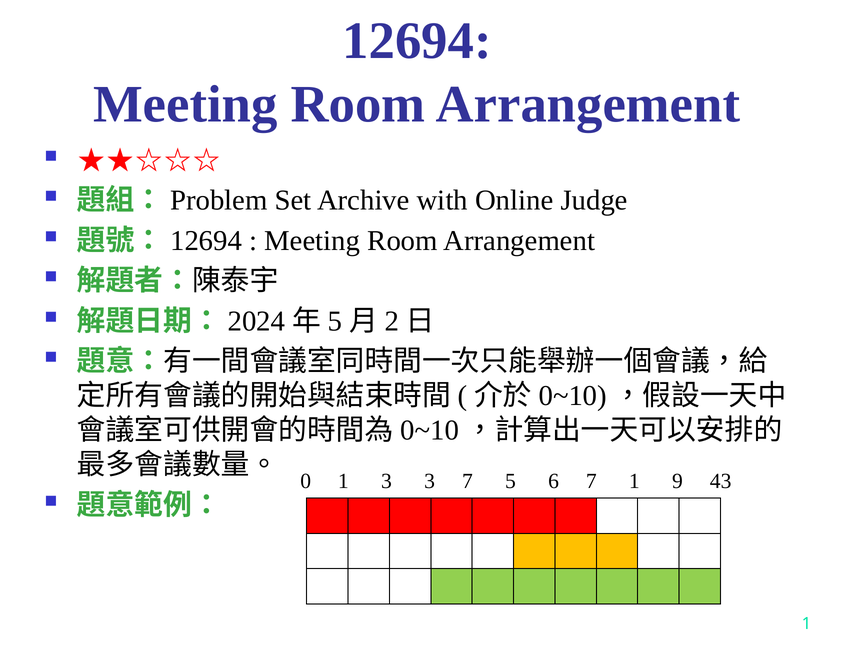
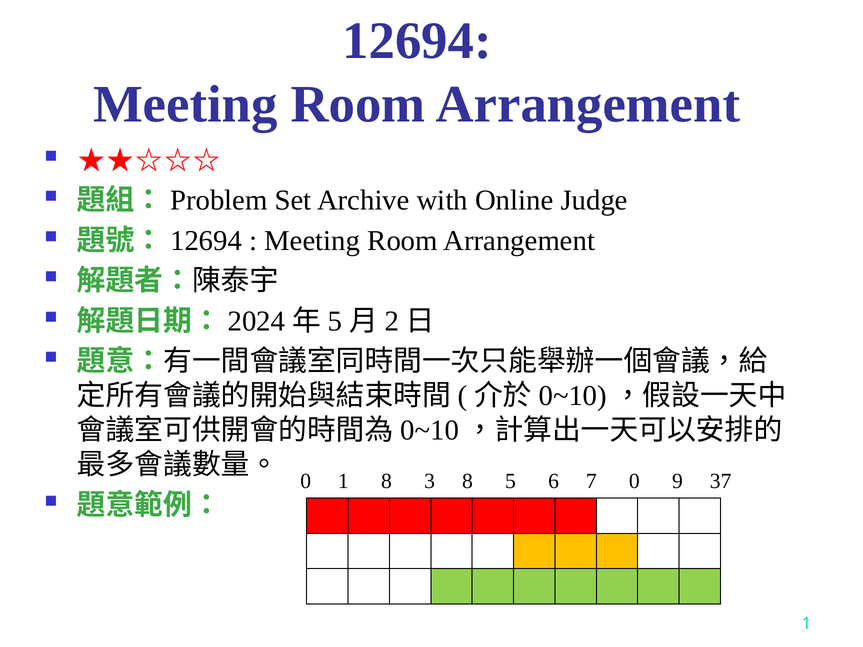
1 3: 3 -> 8
3 7: 7 -> 8
7 1: 1 -> 0
43: 43 -> 37
